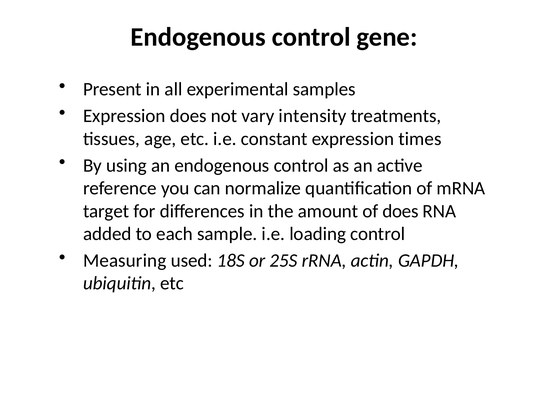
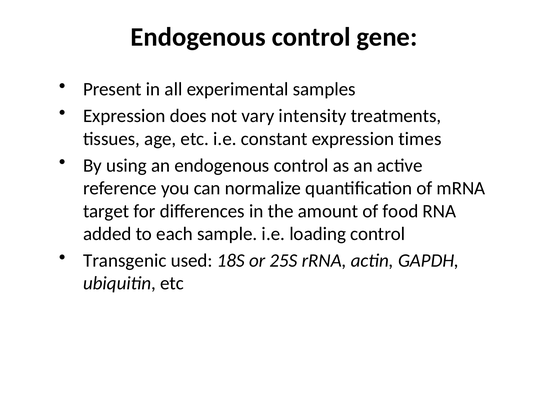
of does: does -> food
Measuring: Measuring -> Transgenic
